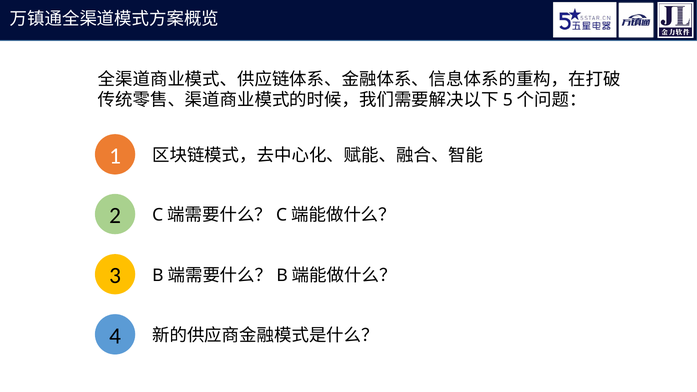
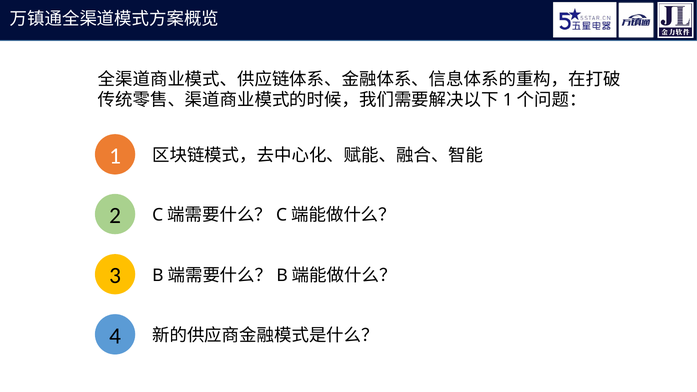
5 at (508, 100): 5 -> 1
